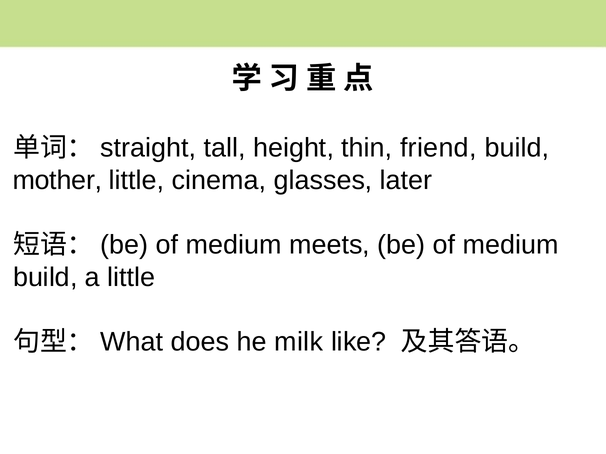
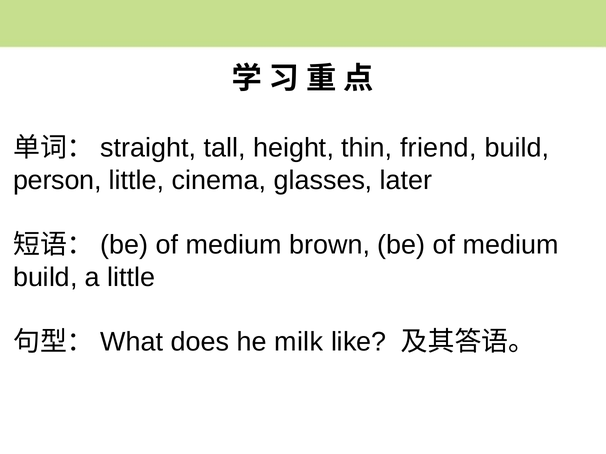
mother: mother -> person
meets: meets -> brown
